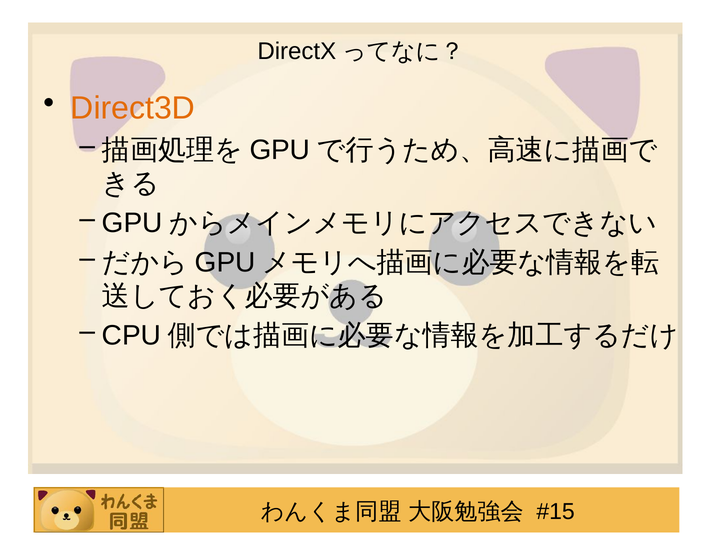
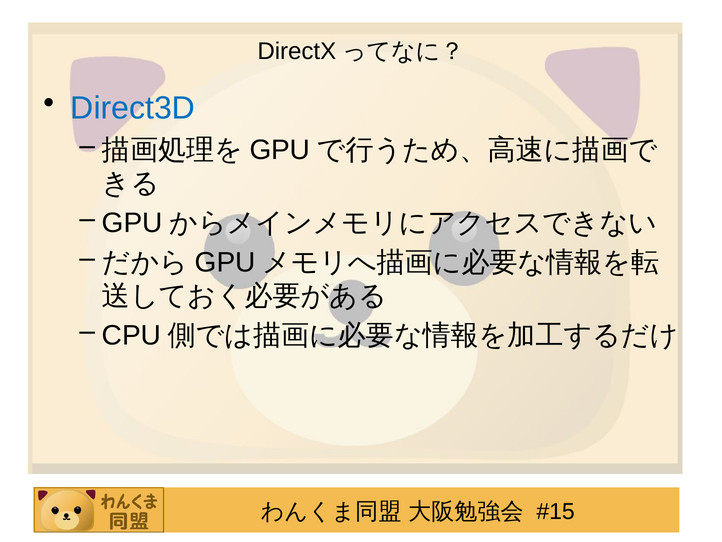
Direct3D colour: orange -> blue
